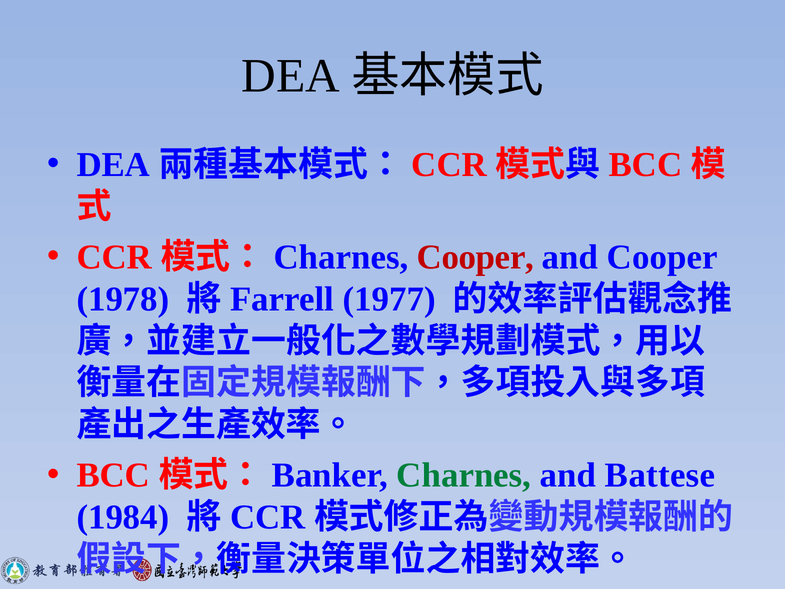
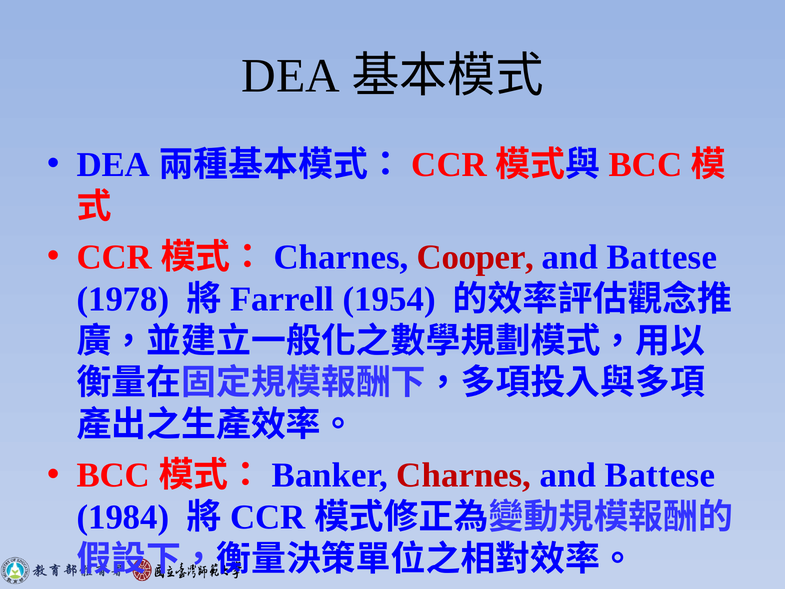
Cooper at (662, 257): Cooper -> Battese
1977: 1977 -> 1954
Charnes at (464, 475) colour: green -> red
